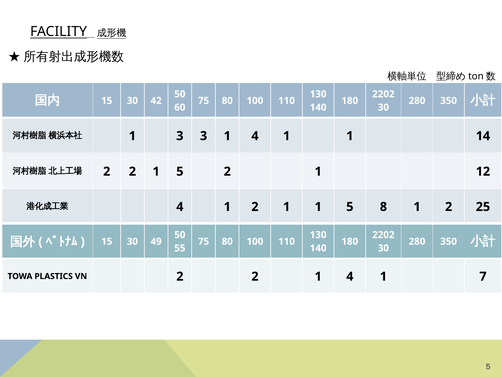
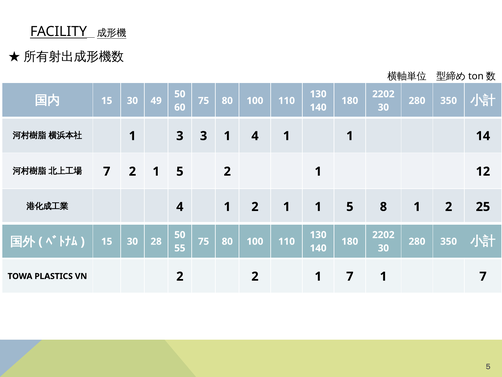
42: 42 -> 49
2 at (107, 171): 2 -> 7
49: 49 -> 28
2 1 4: 4 -> 7
